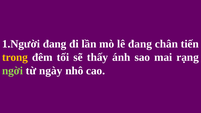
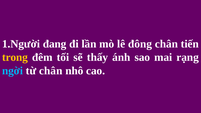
lê đang: đang -> đông
ngời colour: light green -> light blue
từ ngày: ngày -> chân
